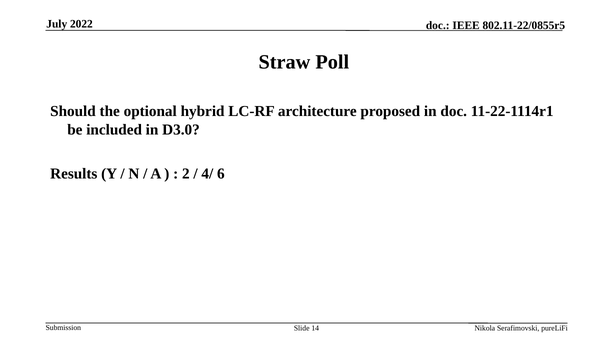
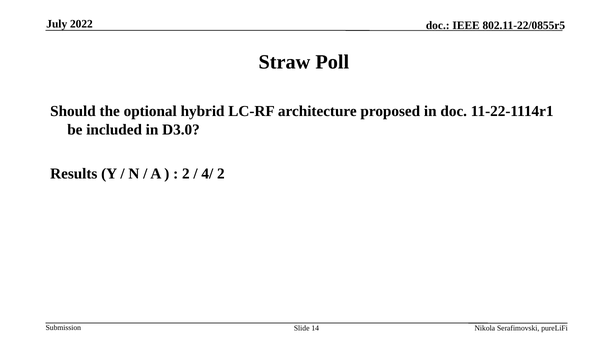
4/ 6: 6 -> 2
